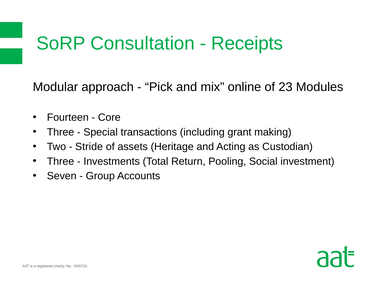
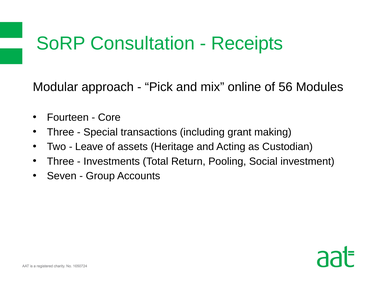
23: 23 -> 56
Stride: Stride -> Leave
